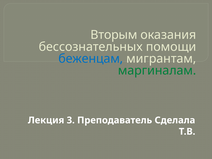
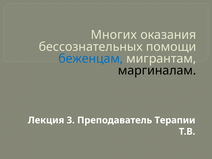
Вторым: Вторым -> Многих
маргиналам colour: green -> black
Сделала: Сделала -> Терапии
